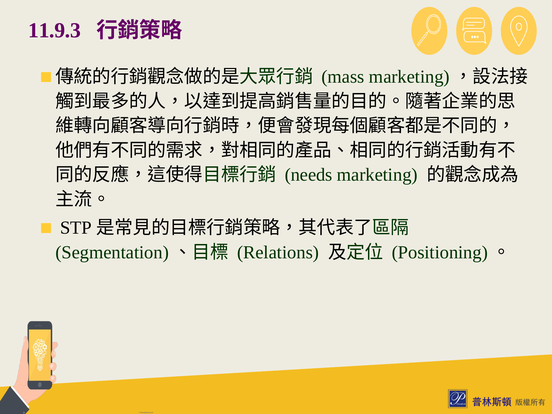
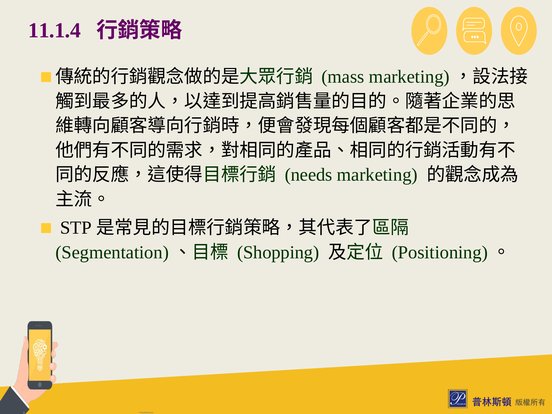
11.9.3: 11.9.3 -> 11.1.4
Relations: Relations -> Shopping
